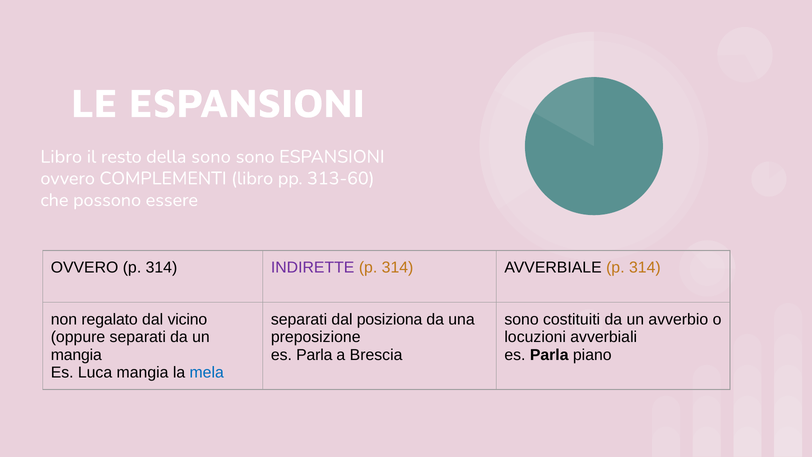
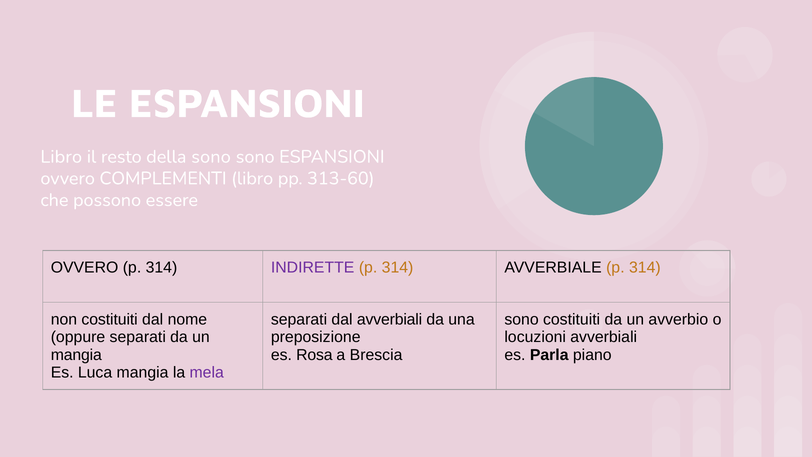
non regalato: regalato -> costituiti
vicino: vicino -> nome
dal posiziona: posiziona -> avverbiali
Parla at (314, 355): Parla -> Rosa
mela colour: blue -> purple
